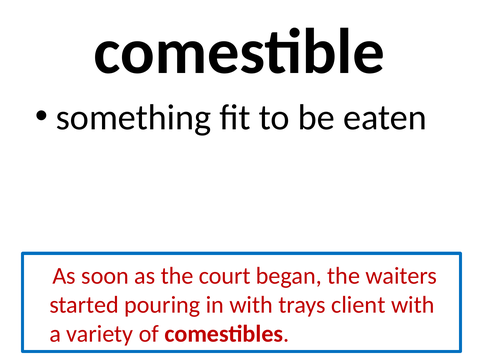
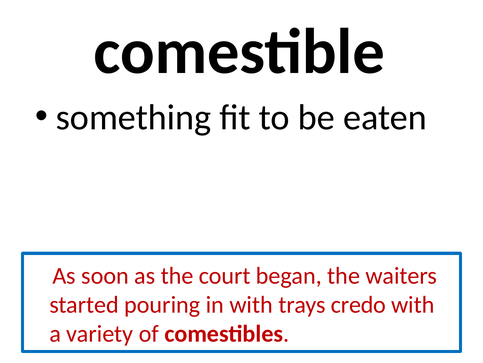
client: client -> credo
